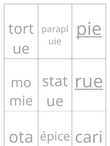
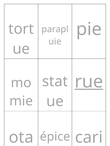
pie underline: present -> none
